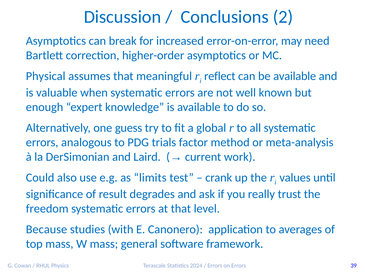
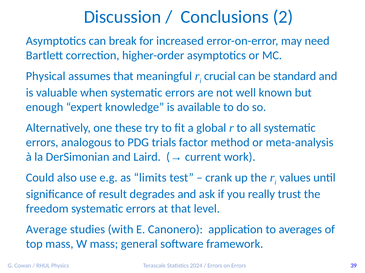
reflect: reflect -> crucial
be available: available -> standard
guess: guess -> these
Because: Because -> Average
